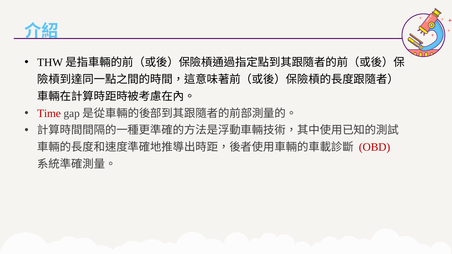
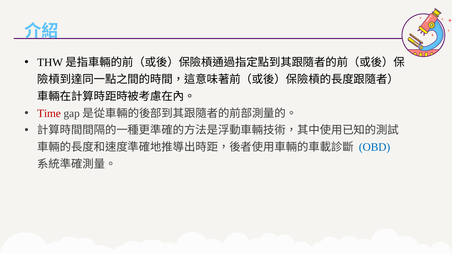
OBD colour: red -> blue
